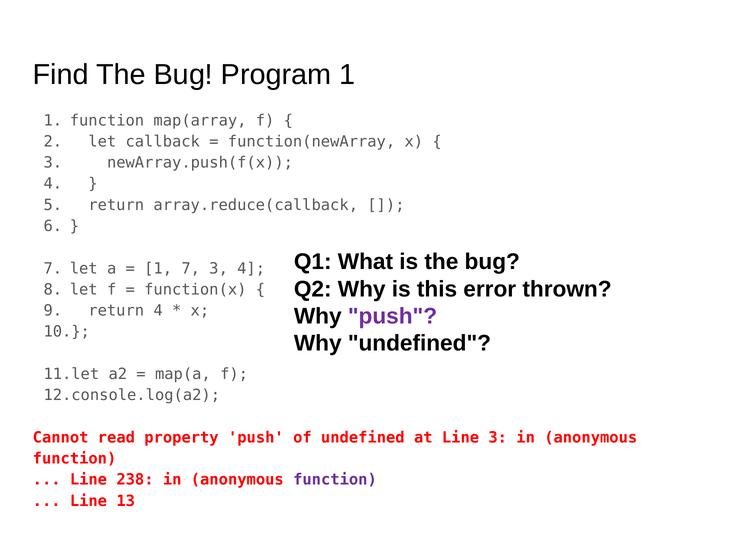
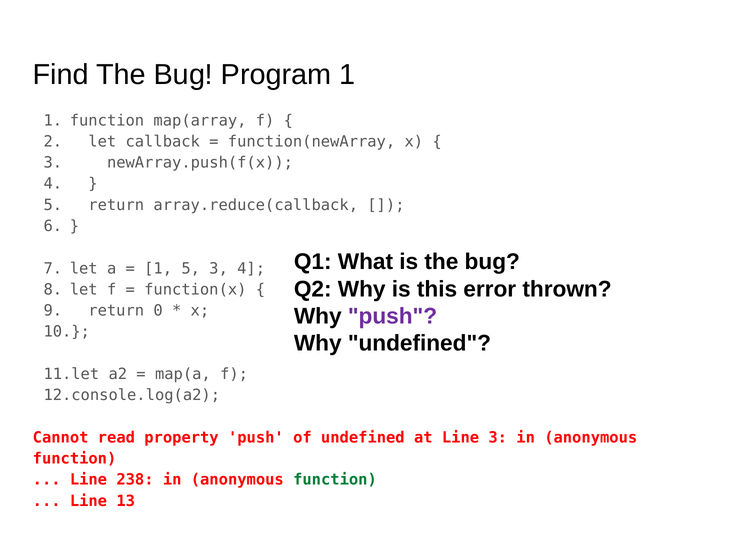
1 7: 7 -> 5
return 4: 4 -> 0
function at (335, 479) colour: purple -> green
